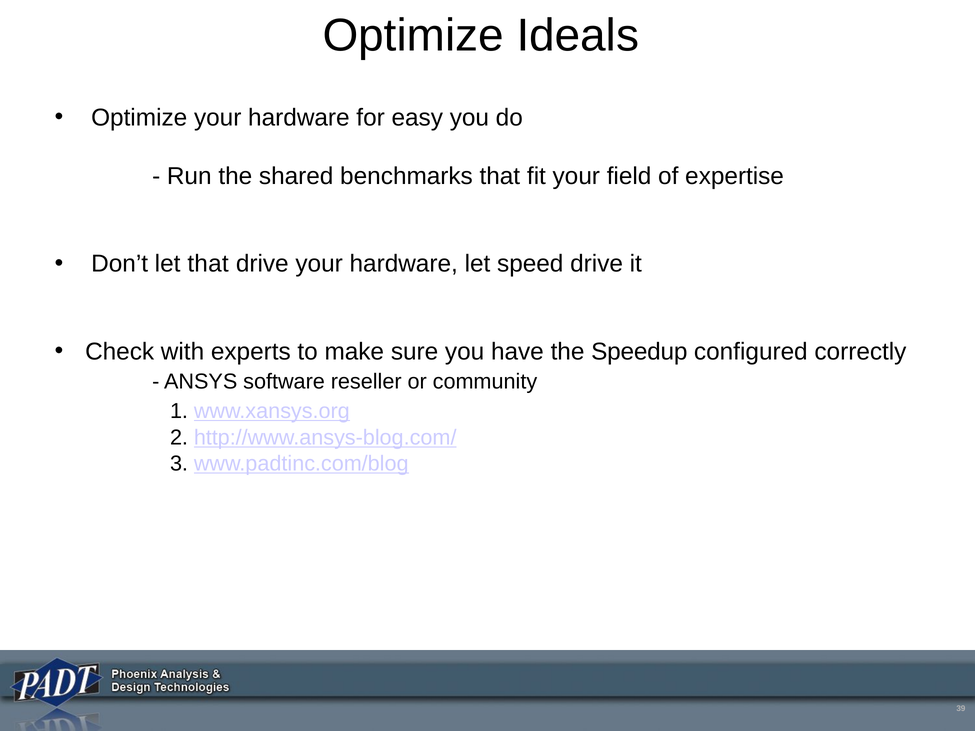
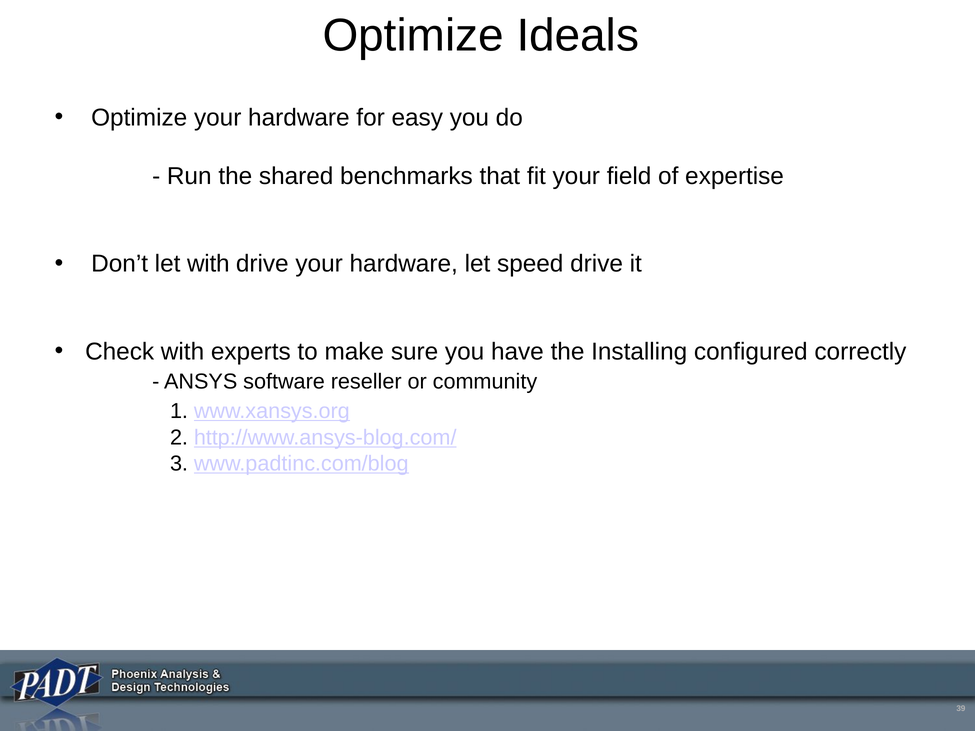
let that: that -> with
Speedup: Speedup -> Installing
